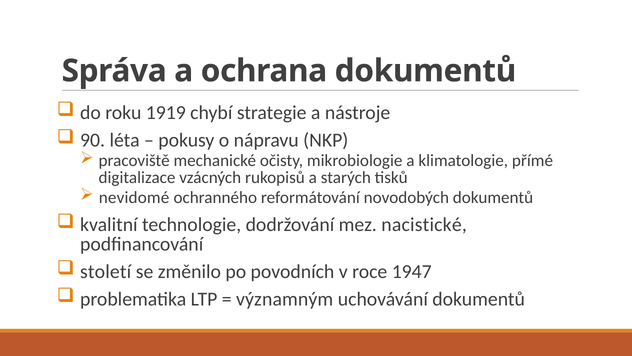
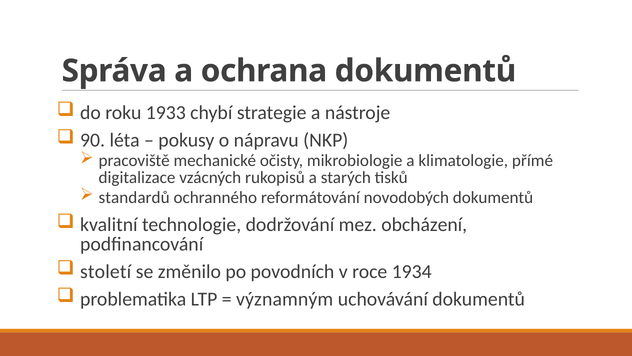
1919: 1919 -> 1933
nevidomé: nevidomé -> standardů
nacistické: nacistické -> obcházení
1947: 1947 -> 1934
